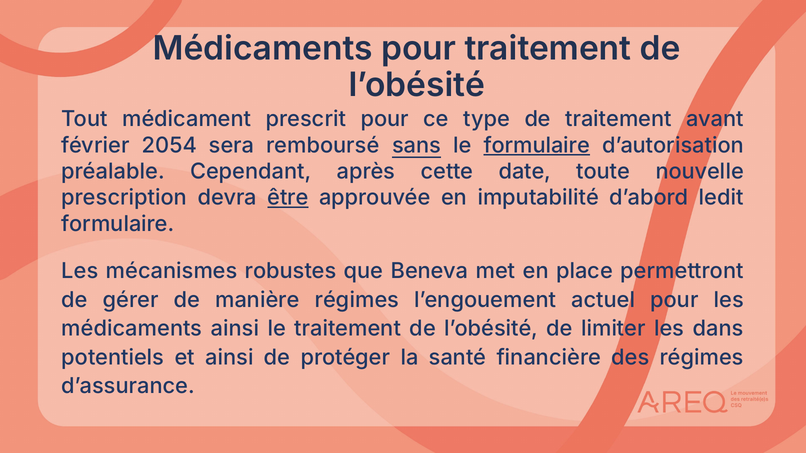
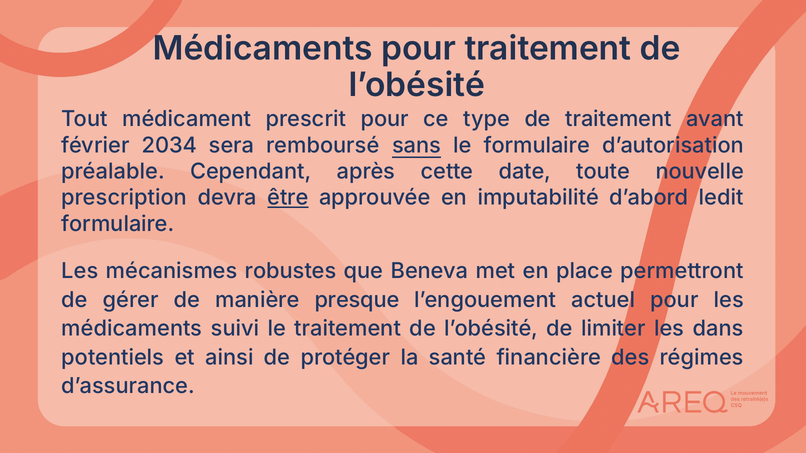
2054: 2054 -> 2034
formulaire at (537, 146) underline: present -> none
manière régimes: régimes -> presque
médicaments ainsi: ainsi -> suivi
